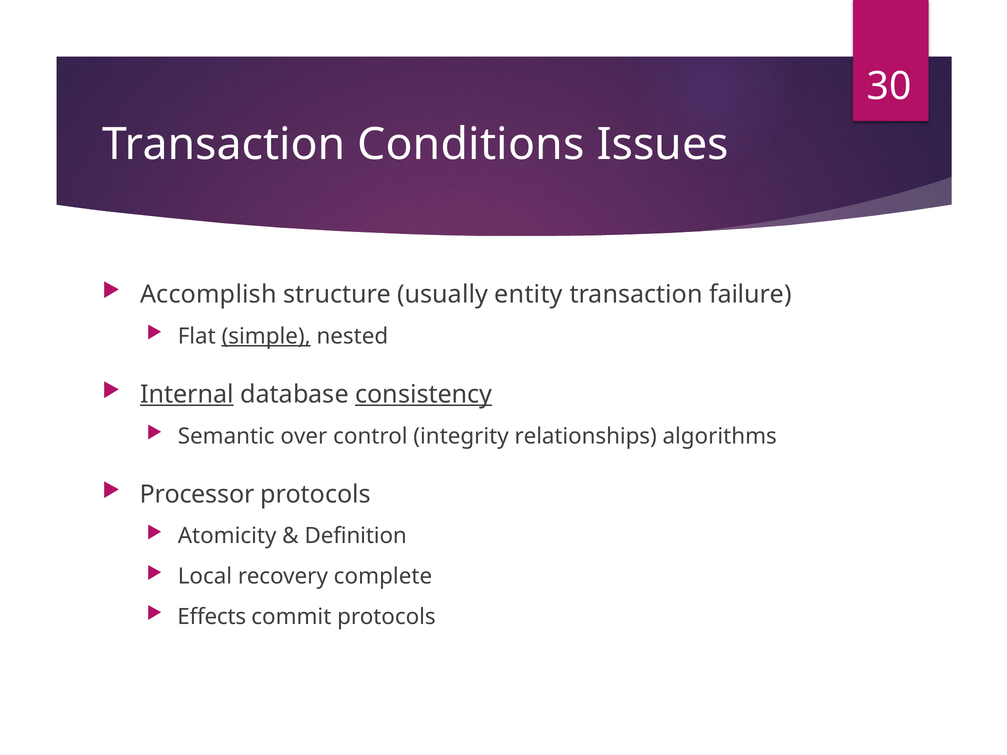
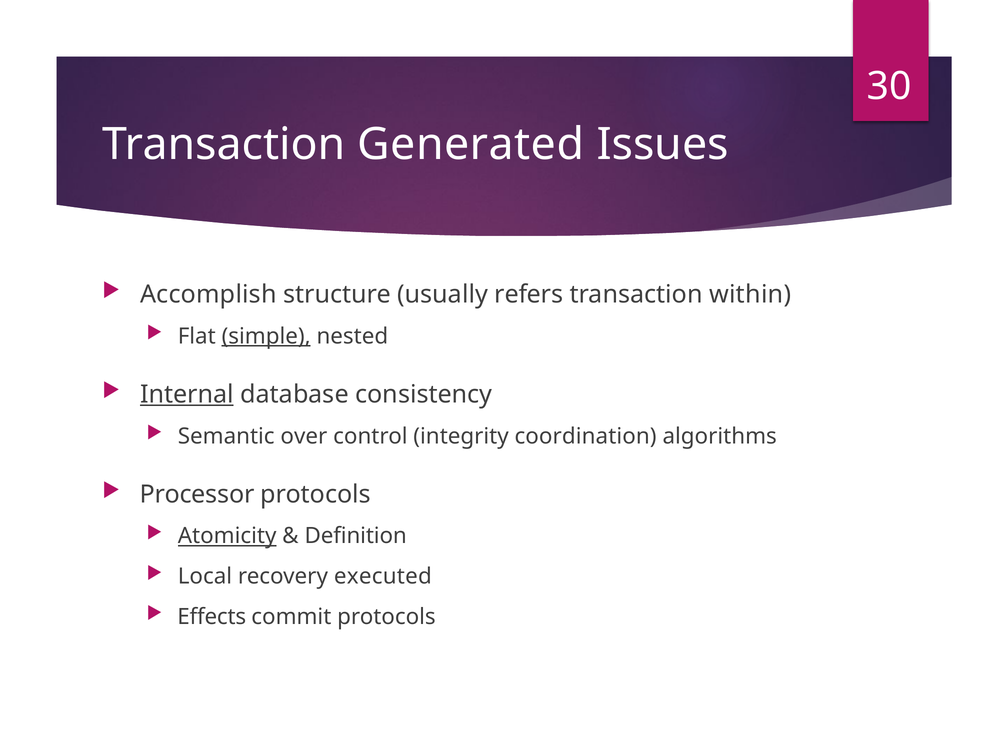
Conditions: Conditions -> Generated
entity: entity -> refers
failure: failure -> within
consistency underline: present -> none
relationships: relationships -> coordination
Atomicity underline: none -> present
complete: complete -> executed
